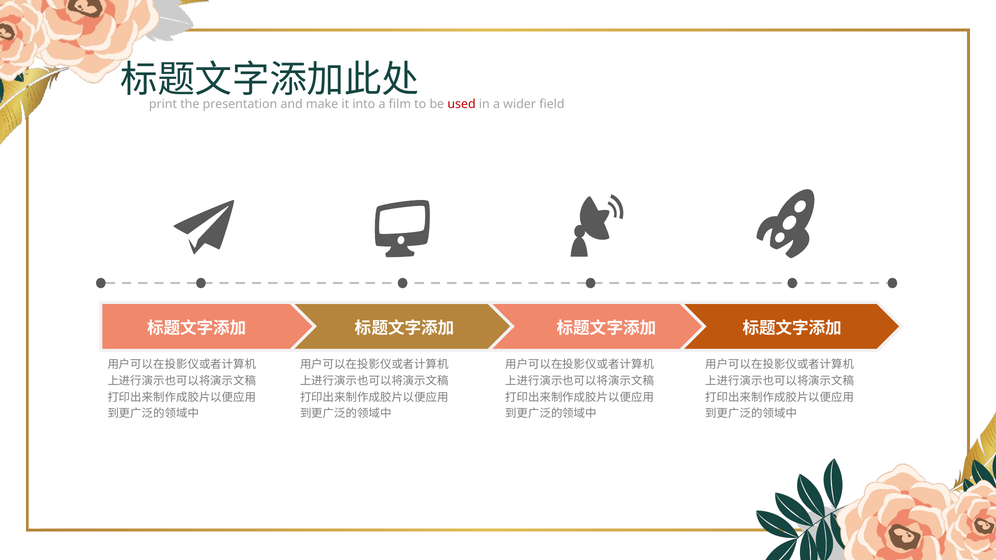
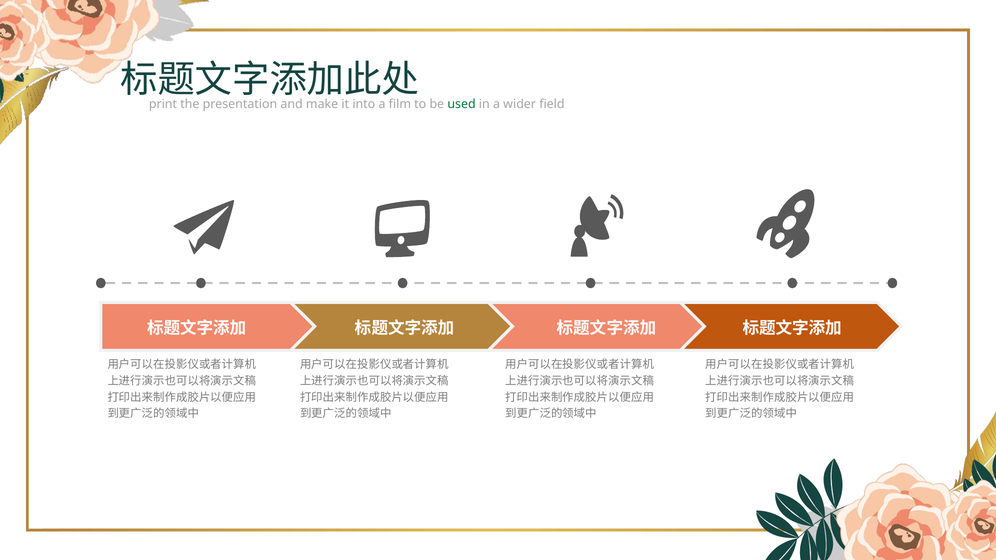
used colour: red -> green
